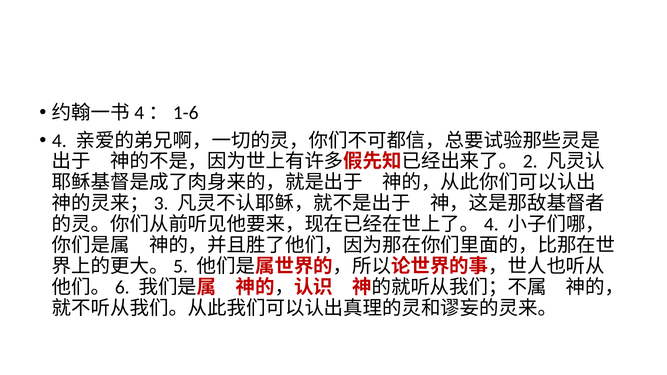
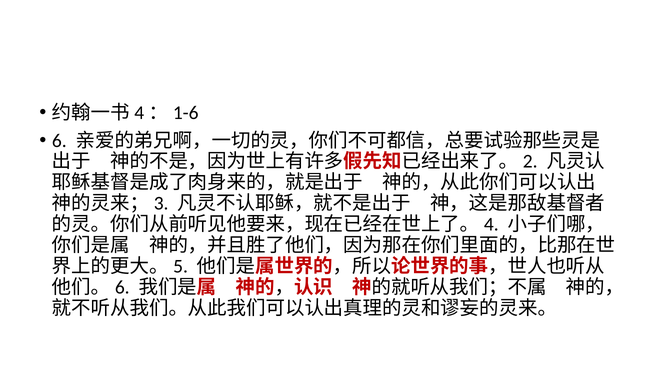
4: 4 -> 6
